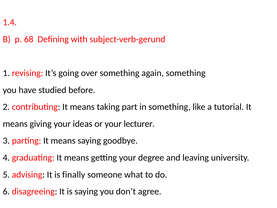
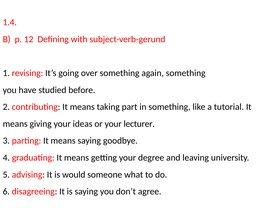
68: 68 -> 12
finally: finally -> would
